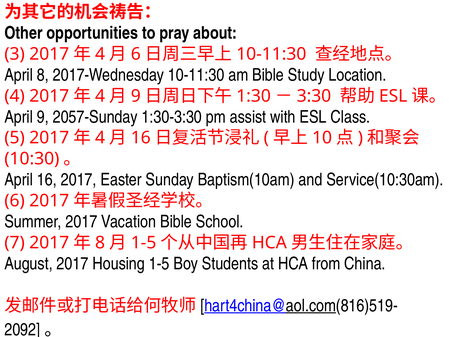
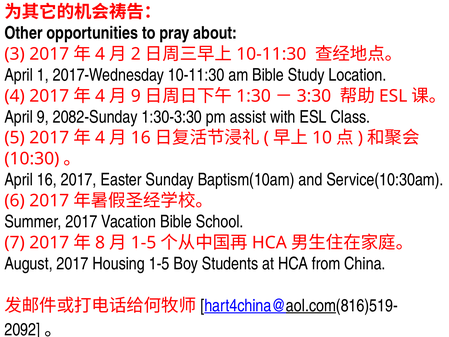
6 at (136, 54): 6 -> 2
April 8: 8 -> 1
2057-Sunday: 2057-Sunday -> 2082-Sunday
